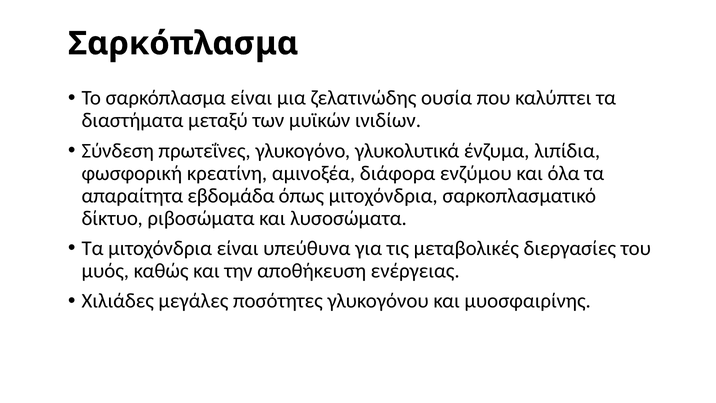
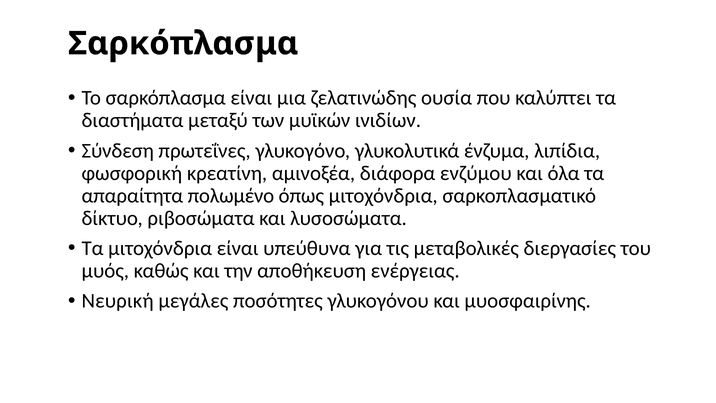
εβδομάδα: εβδομάδα -> πολωμένο
Χιλιάδες: Χιλιάδες -> Νευρική
